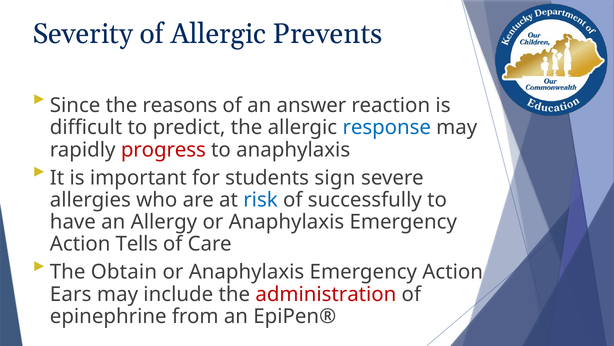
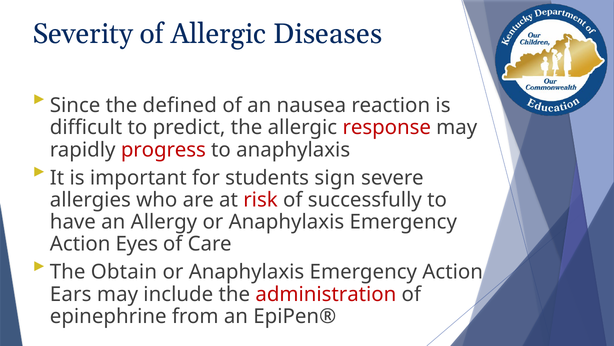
Prevents: Prevents -> Diseases
reasons: reasons -> defined
answer: answer -> nausea
response colour: blue -> red
risk colour: blue -> red
Tells: Tells -> Eyes
